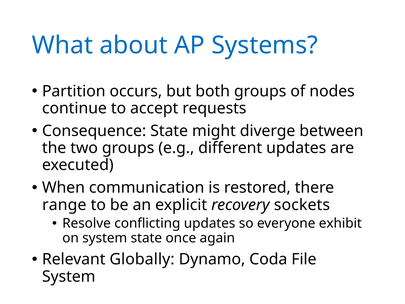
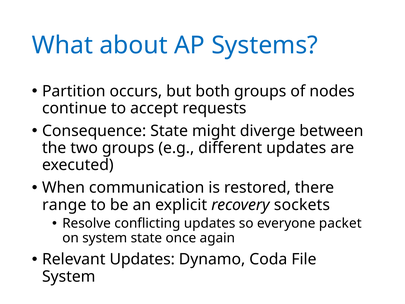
exhibit: exhibit -> packet
Relevant Globally: Globally -> Updates
